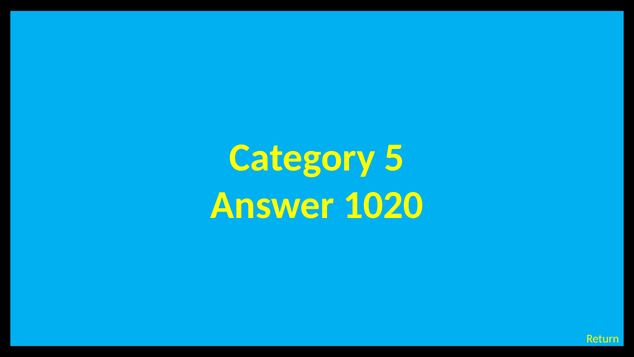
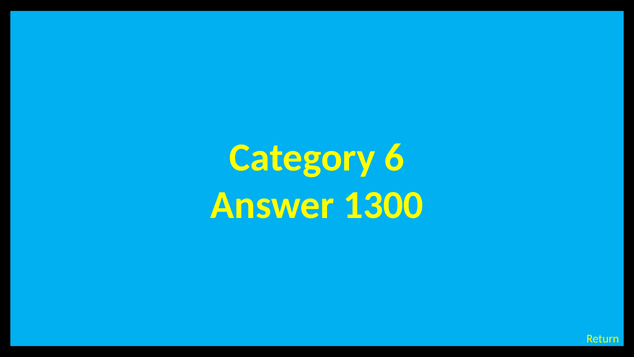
5: 5 -> 6
1020: 1020 -> 1300
